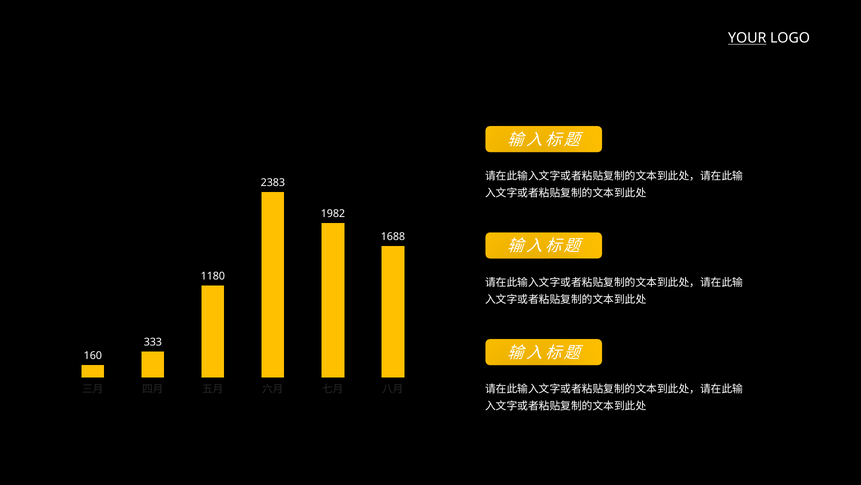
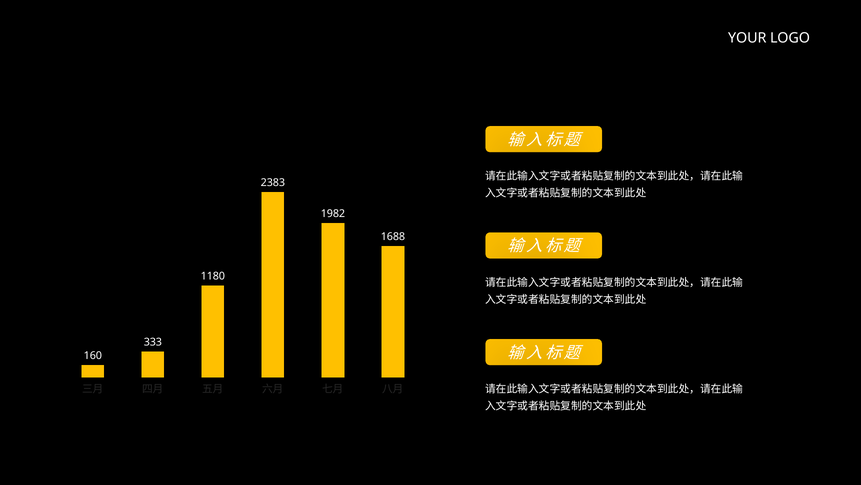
YOUR underline: present -> none
